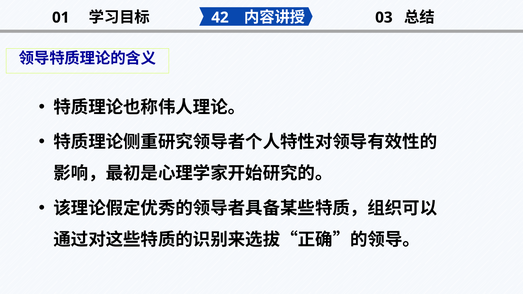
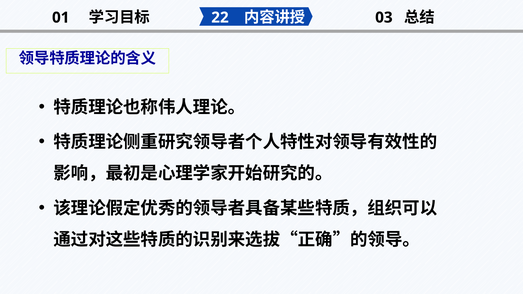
42: 42 -> 22
